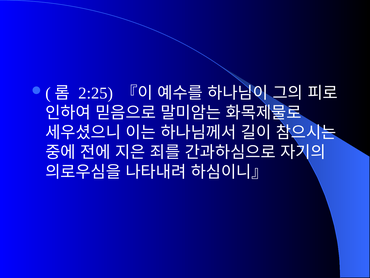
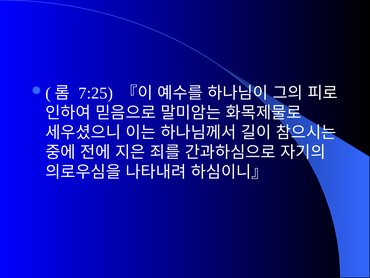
2:25: 2:25 -> 7:25
